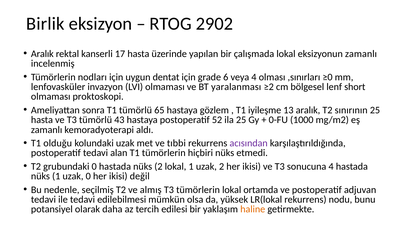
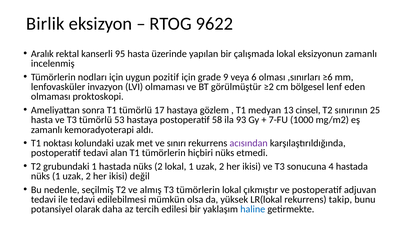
2902: 2902 -> 9622
17: 17 -> 95
dentat: dentat -> pozitif
6: 6 -> 9
veya 4: 4 -> 6
≥0: ≥0 -> ≥6
yaralanması: yaralanması -> görülmüştür
short: short -> eden
65: 65 -> 17
iyileşme: iyileşme -> medyan
13 aralık: aralık -> cinsel
43: 43 -> 53
52: 52 -> 58
ila 25: 25 -> 93
0-FU: 0-FU -> 7-FU
olduğu: olduğu -> noktası
tıbbi: tıbbi -> sınırı
grubundaki 0: 0 -> 1
nüks 1 uzak 0: 0 -> 2
ortamda: ortamda -> çıkmıştır
nodu: nodu -> takip
haline colour: orange -> blue
